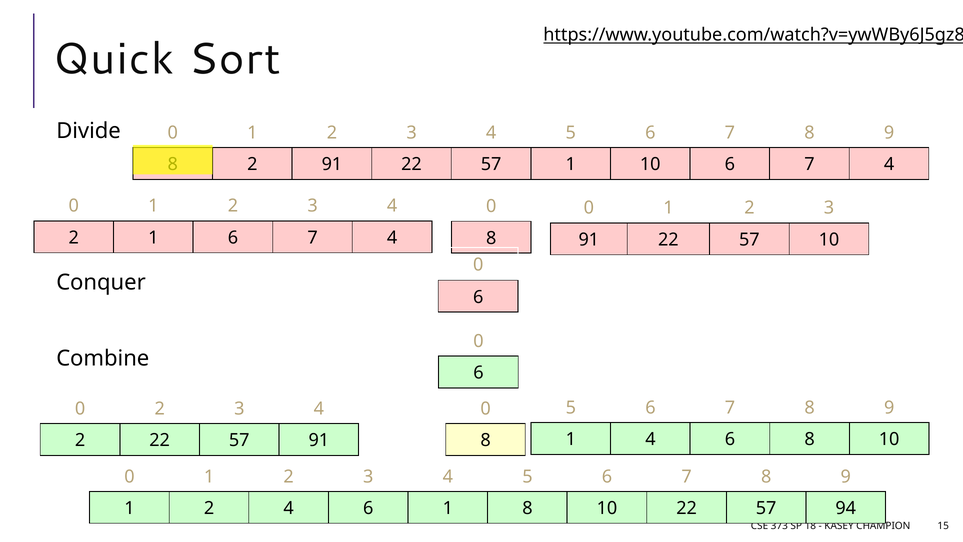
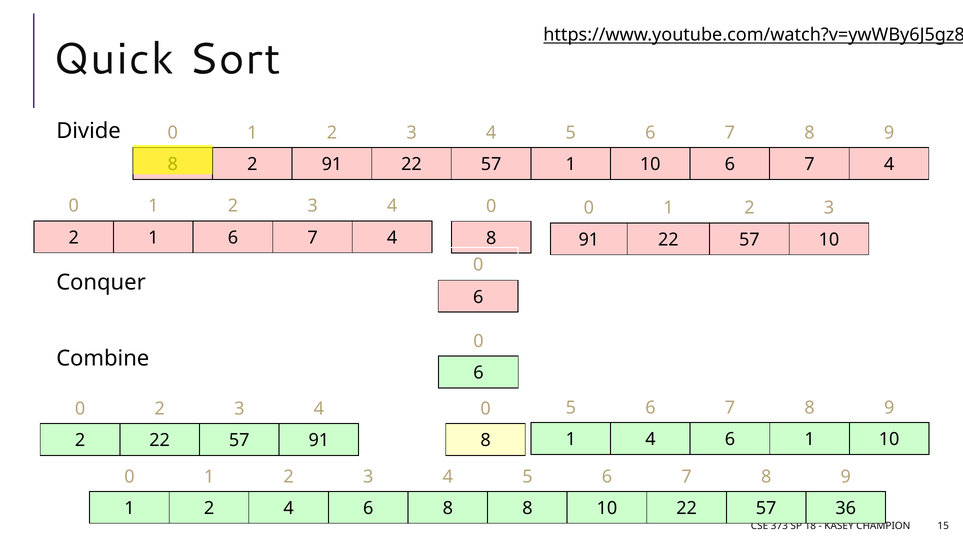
6 8: 8 -> 1
6 1: 1 -> 8
94: 94 -> 36
